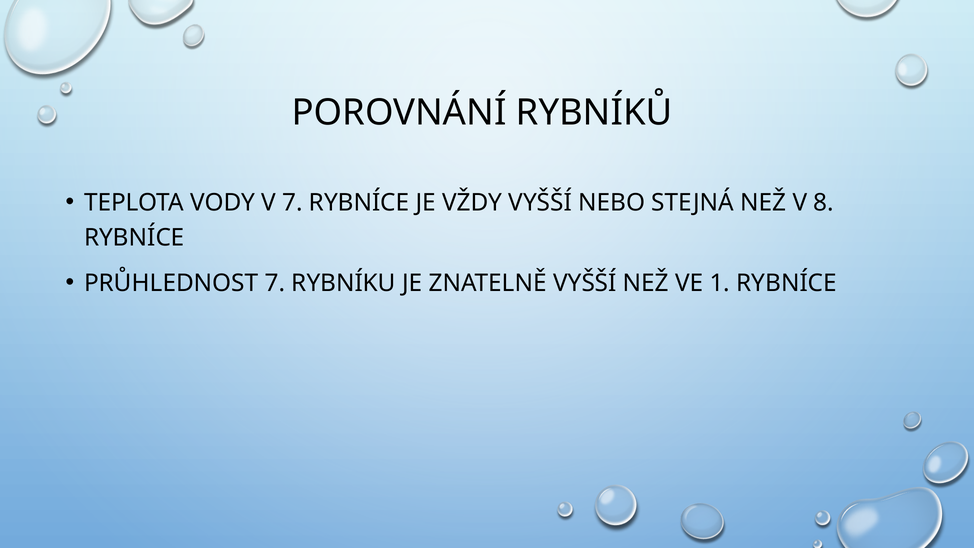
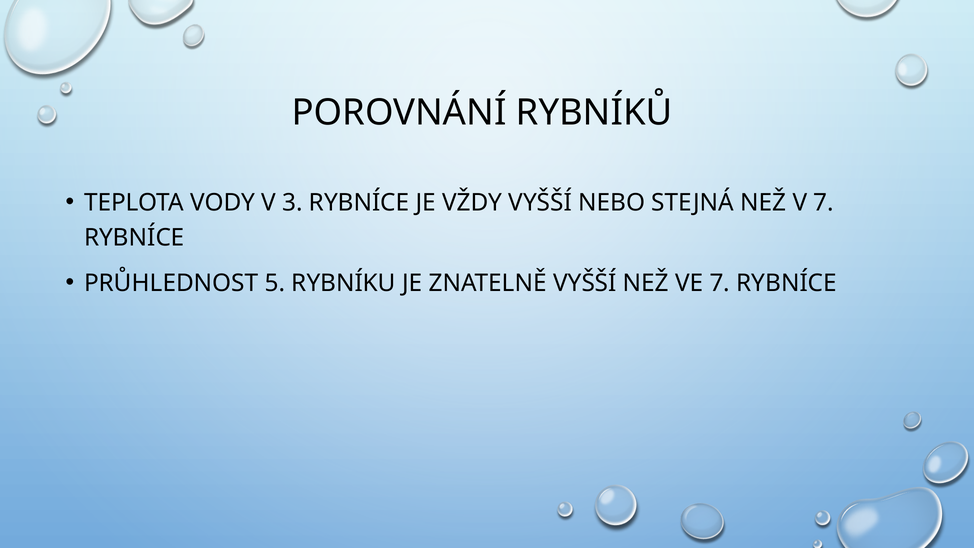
V 7: 7 -> 3
V 8: 8 -> 7
PRŮHLEDNOST 7: 7 -> 5
VE 1: 1 -> 7
